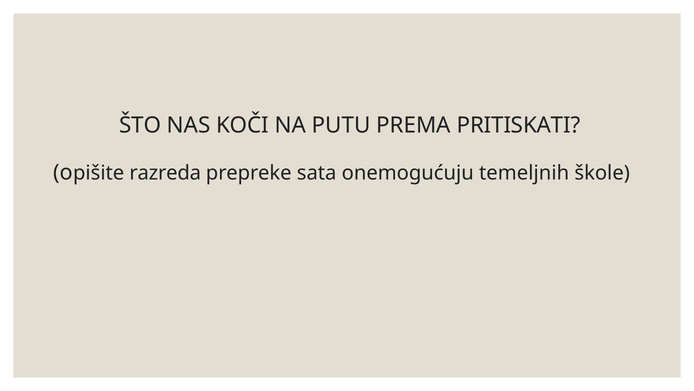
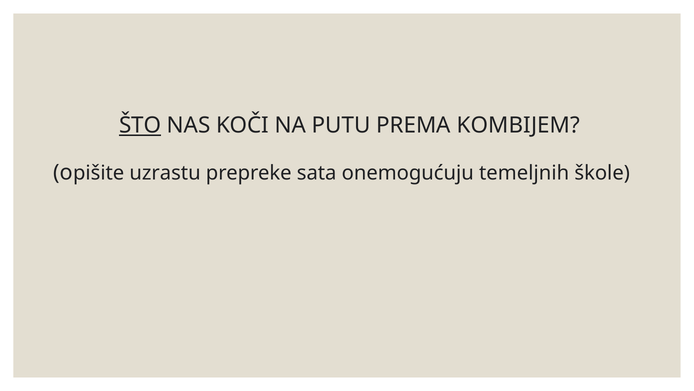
ŠTO underline: none -> present
PRITISKATI: PRITISKATI -> KOMBIJEM
razreda: razreda -> uzrastu
